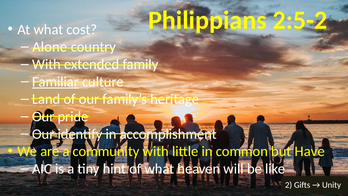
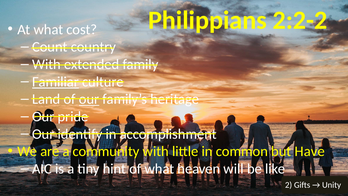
2:5-2: 2:5-2 -> 2:2-2
Alone: Alone -> Count
our at (89, 99) underline: none -> present
